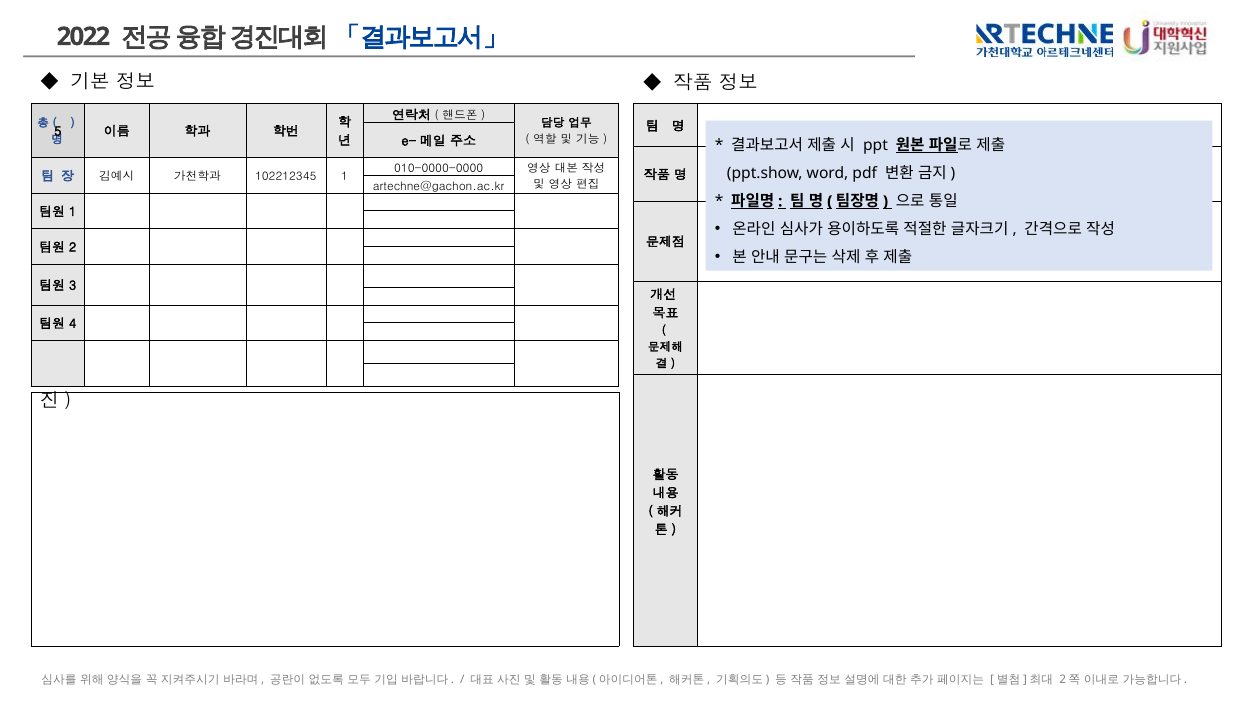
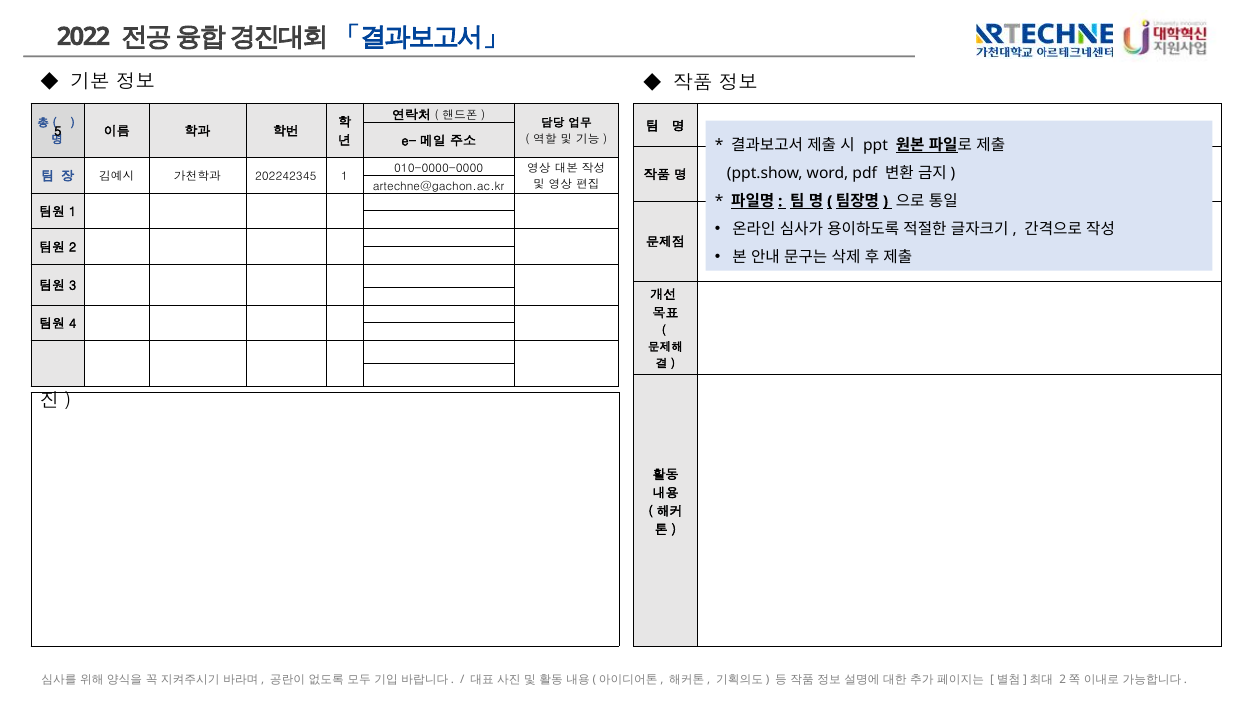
102212345: 102212345 -> 202242345
